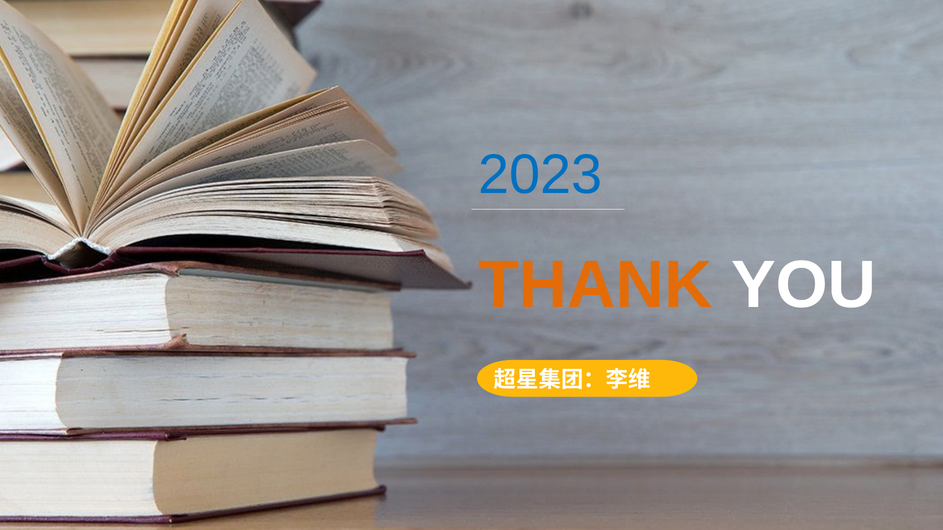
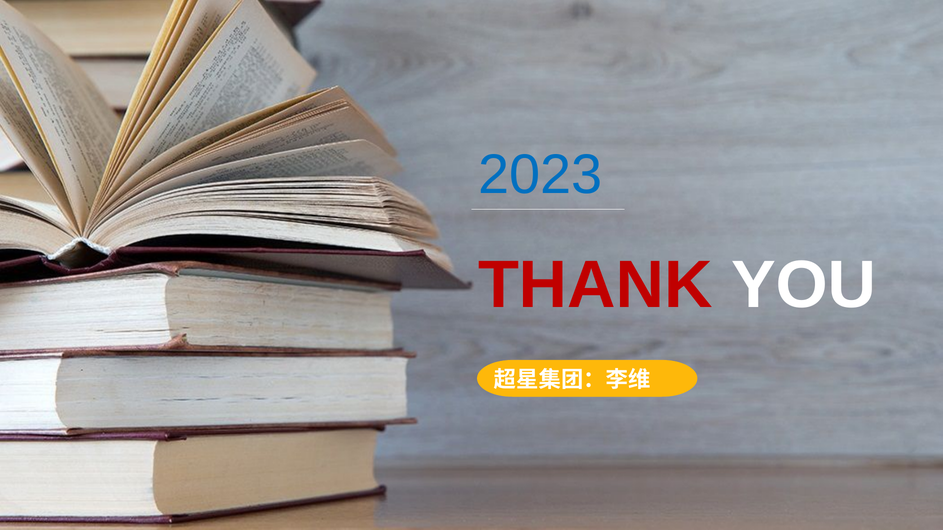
THANK colour: orange -> red
